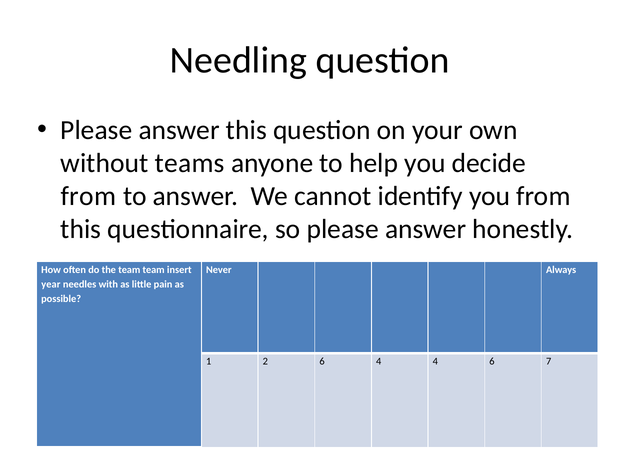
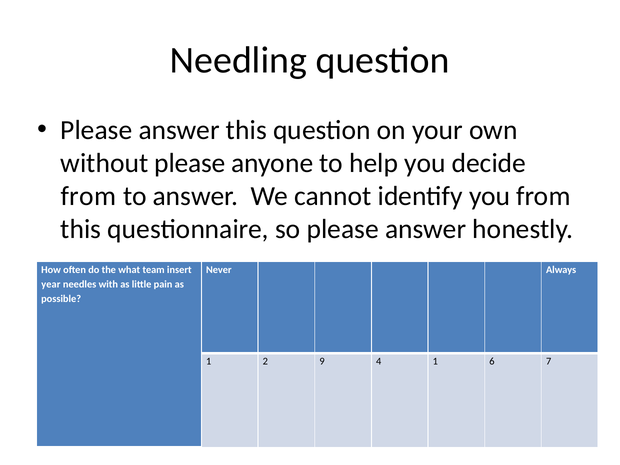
without teams: teams -> please
the team: team -> what
2 6: 6 -> 9
4 4: 4 -> 1
